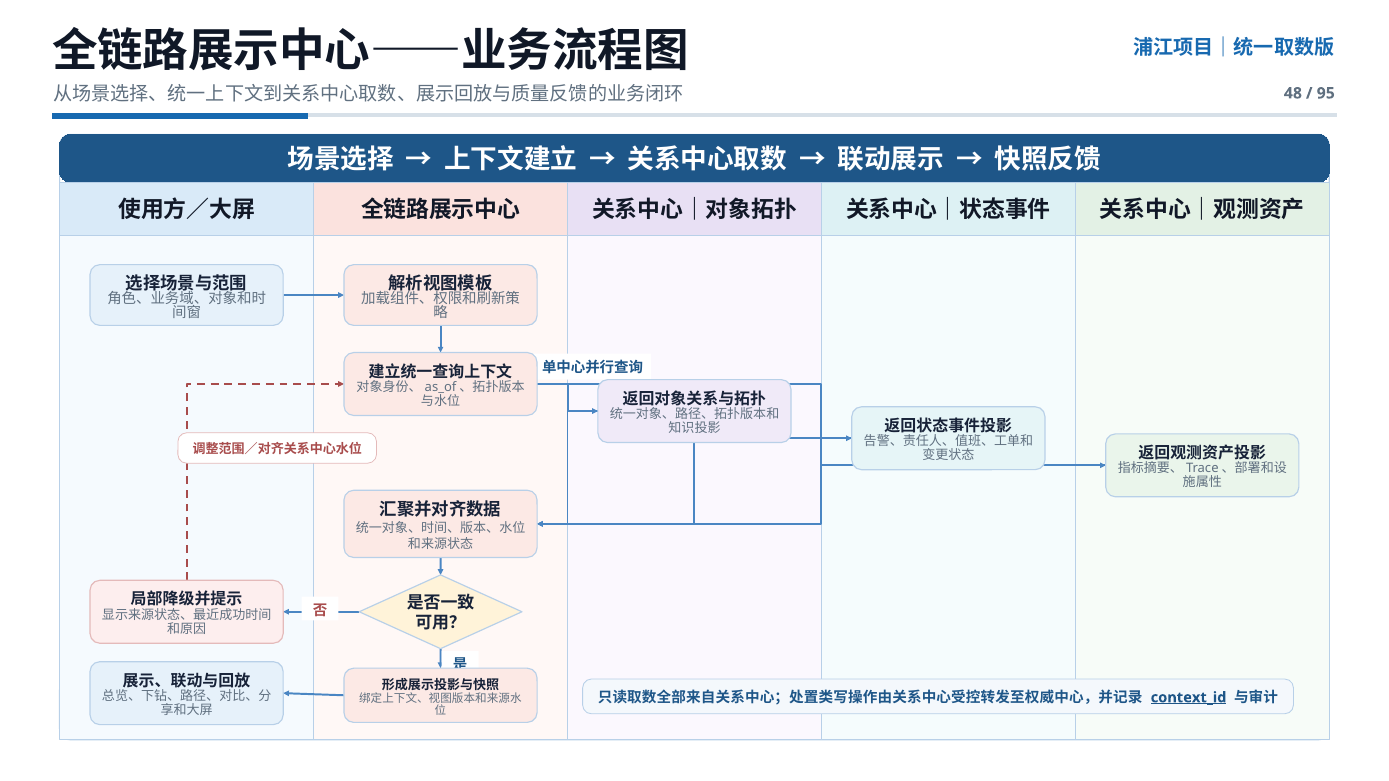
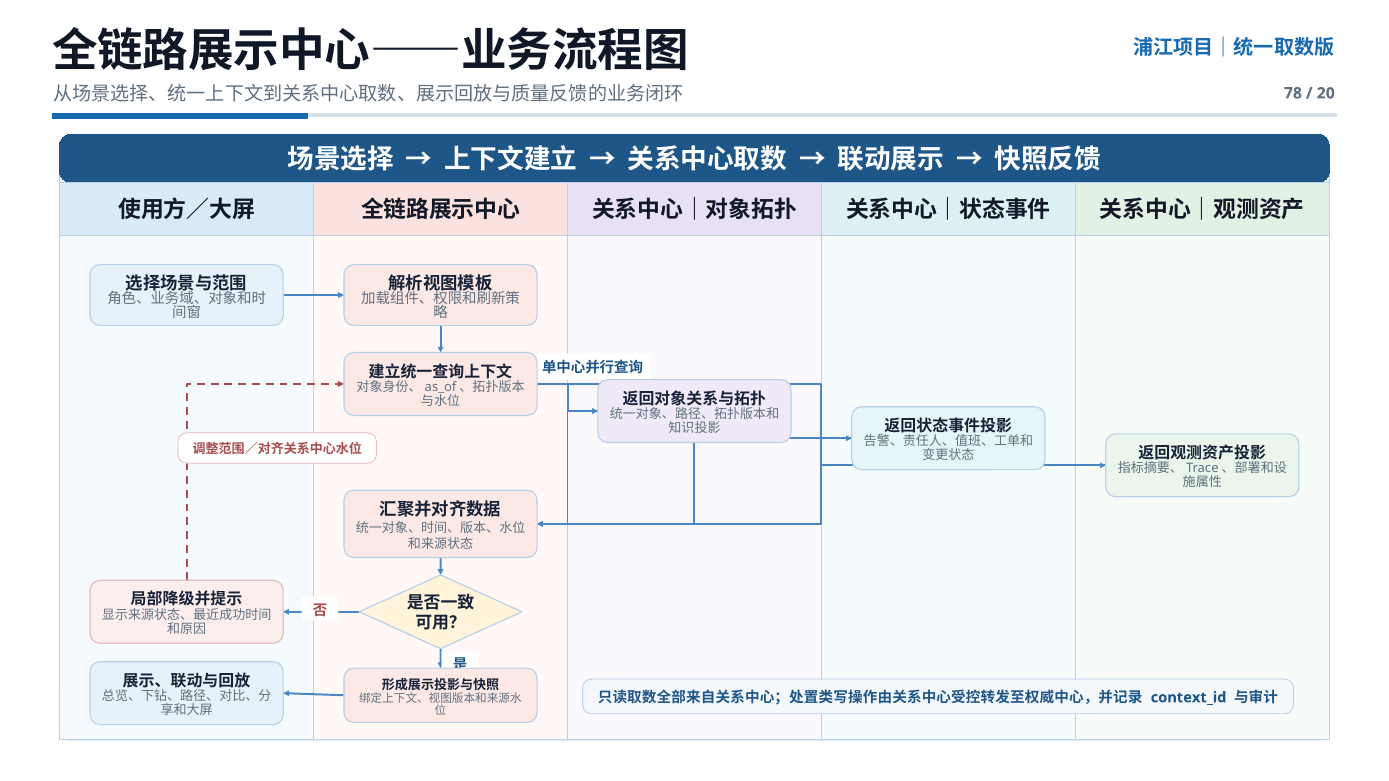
48: 48 -> 78
95: 95 -> 20
context_id underline: present -> none
